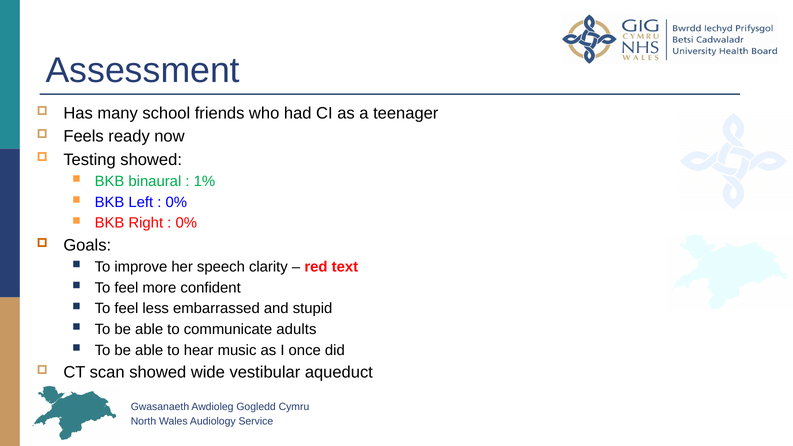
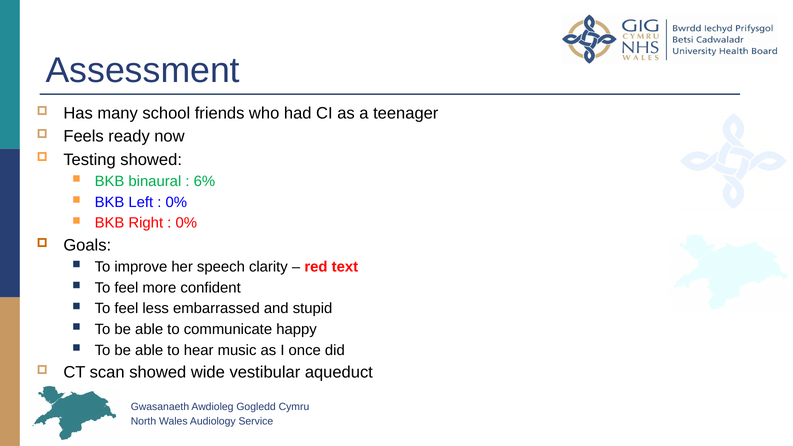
1%: 1% -> 6%
adults: adults -> happy
